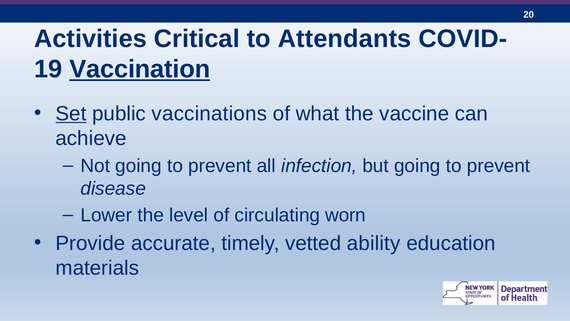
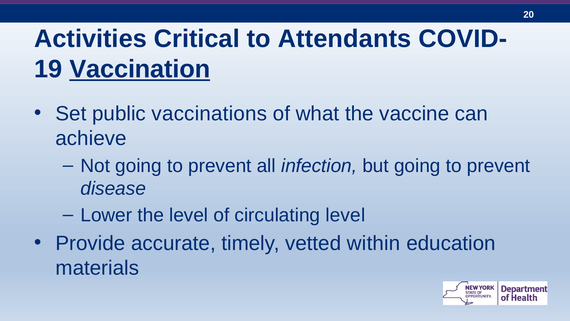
Set underline: present -> none
circulating worn: worn -> level
ability: ability -> within
